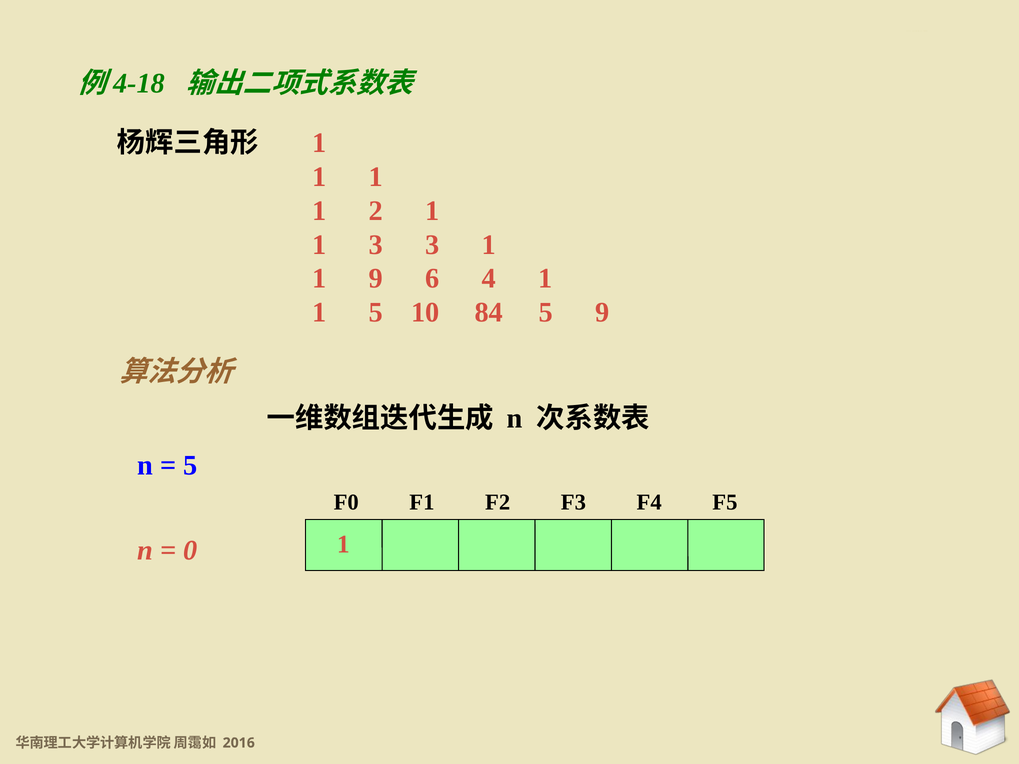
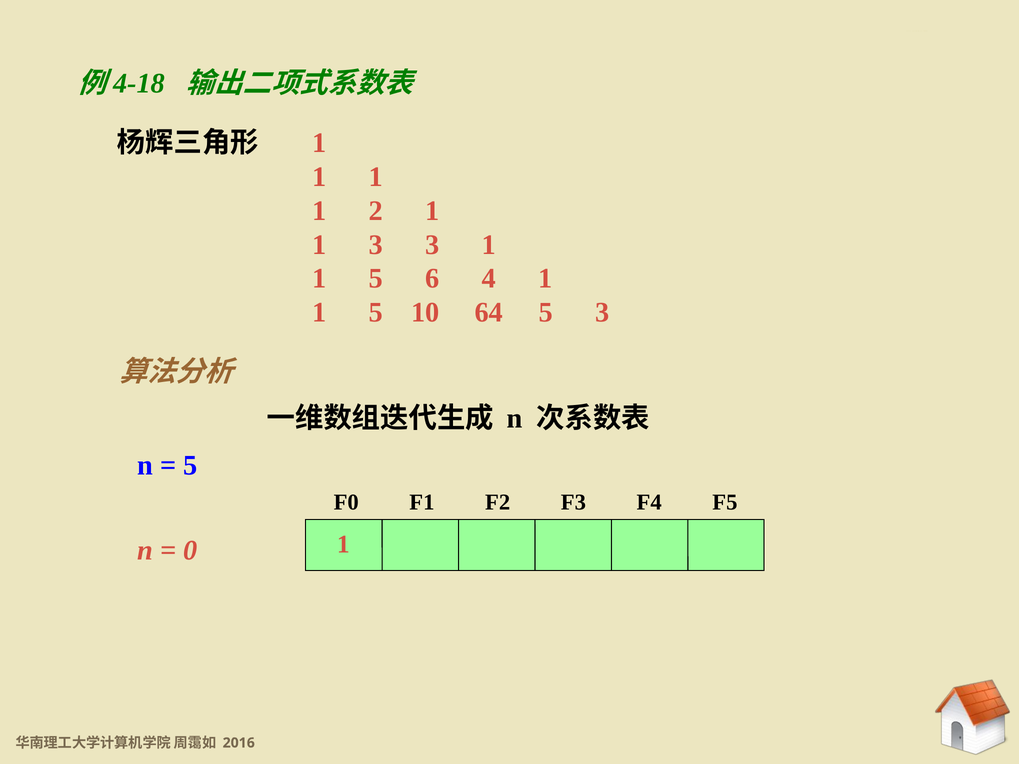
9 at (376, 279): 9 -> 5
84: 84 -> 64
5 9: 9 -> 3
